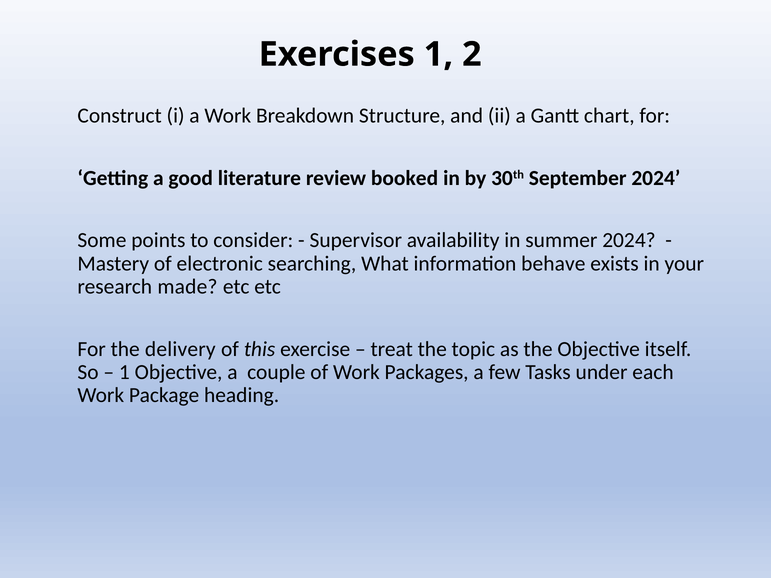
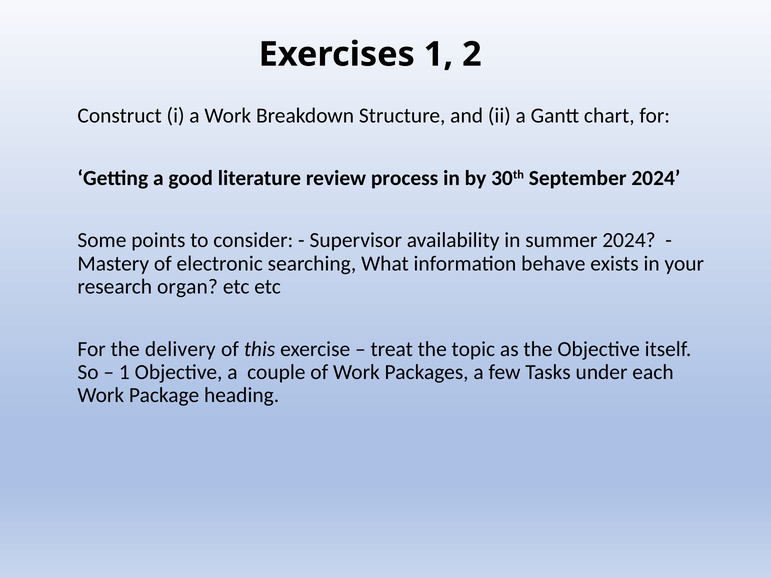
booked: booked -> process
made: made -> organ
